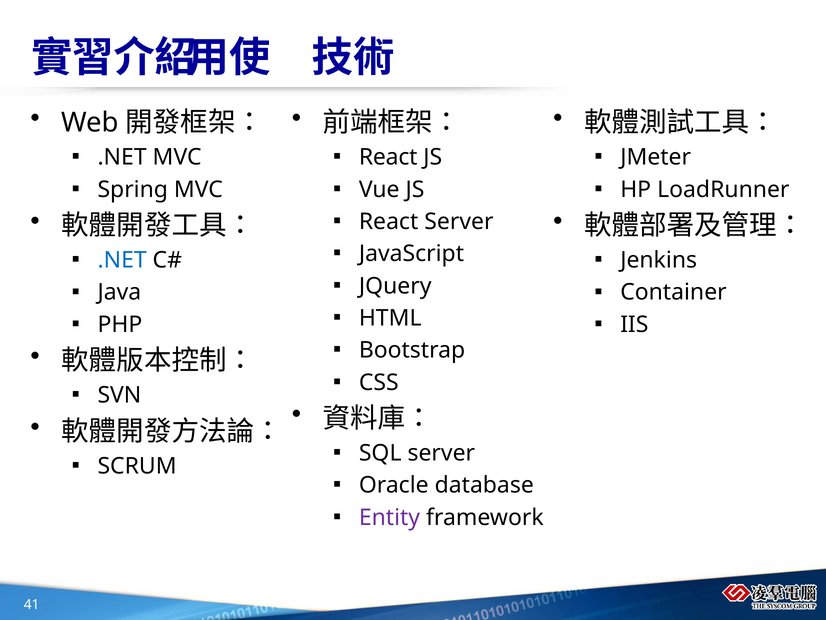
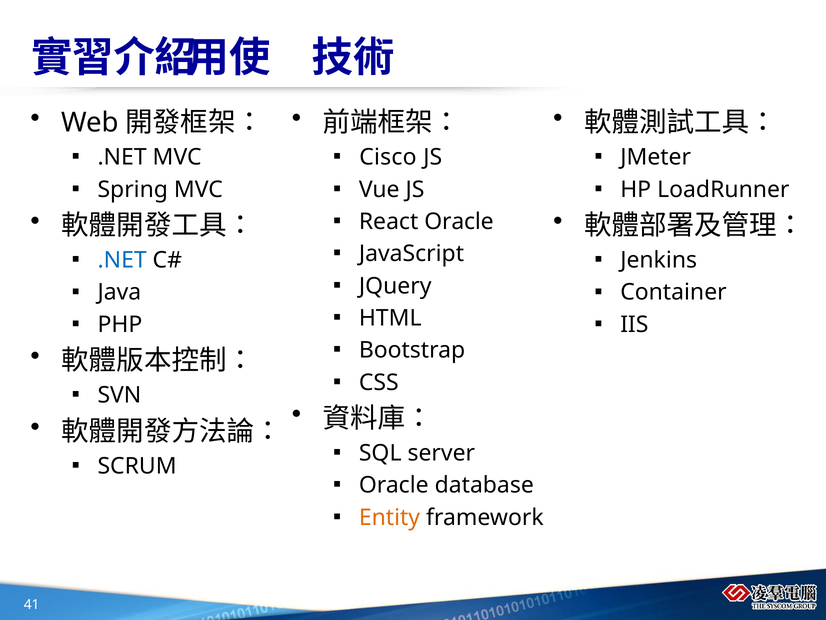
React at (388, 157): React -> Cisco
React Server: Server -> Oracle
Entity colour: purple -> orange
